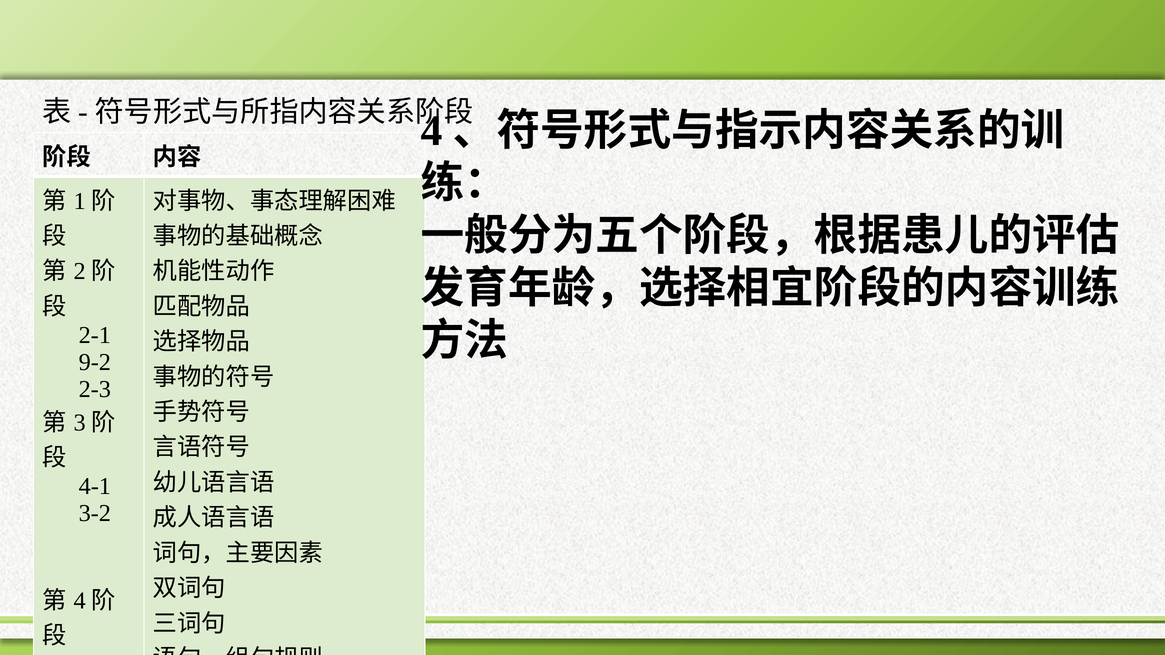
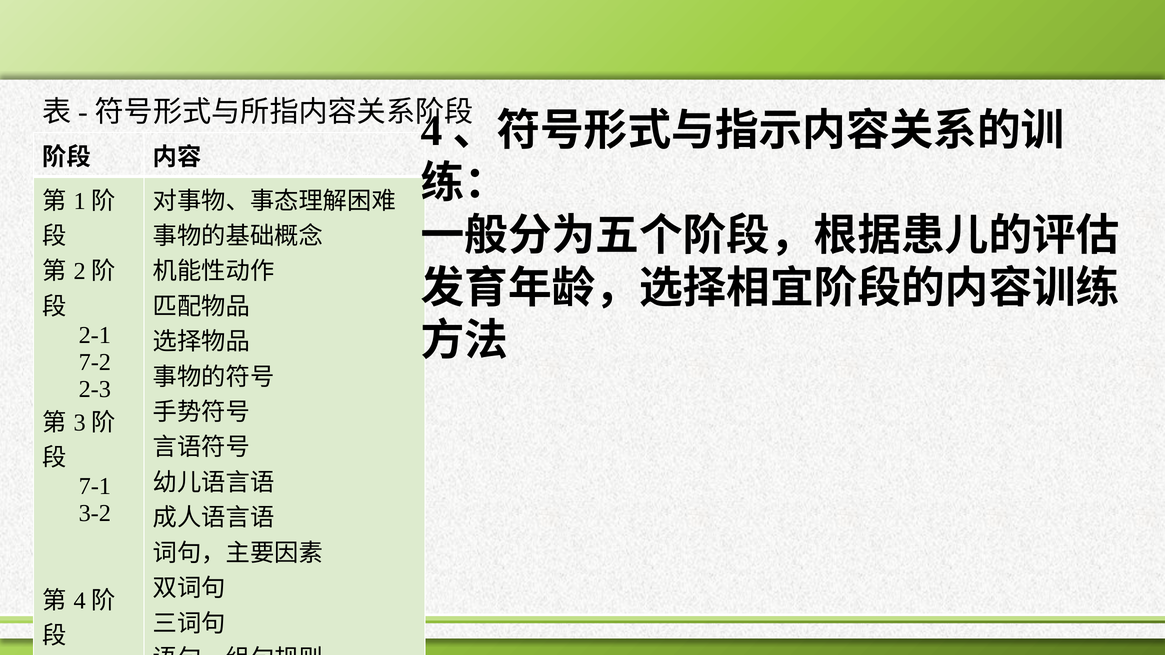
9-2: 9-2 -> 7-2
4-1 at (95, 487): 4-1 -> 7-1
